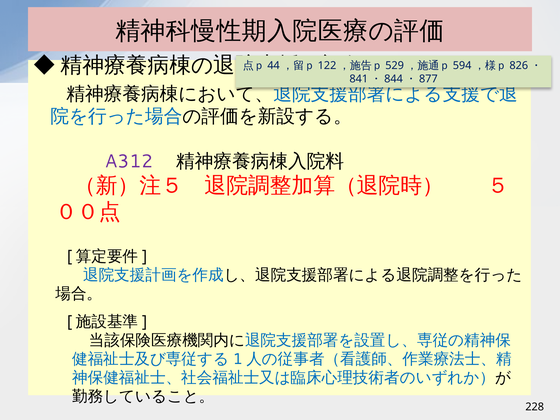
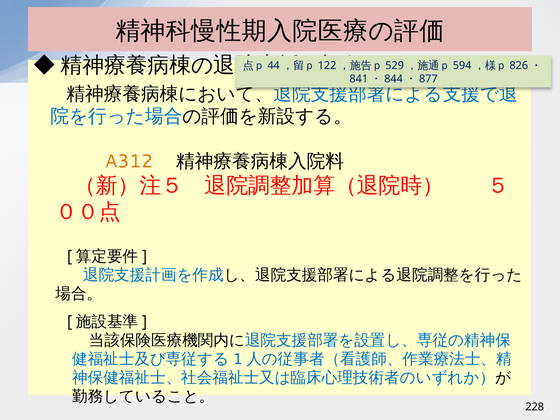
A312 colour: purple -> orange
